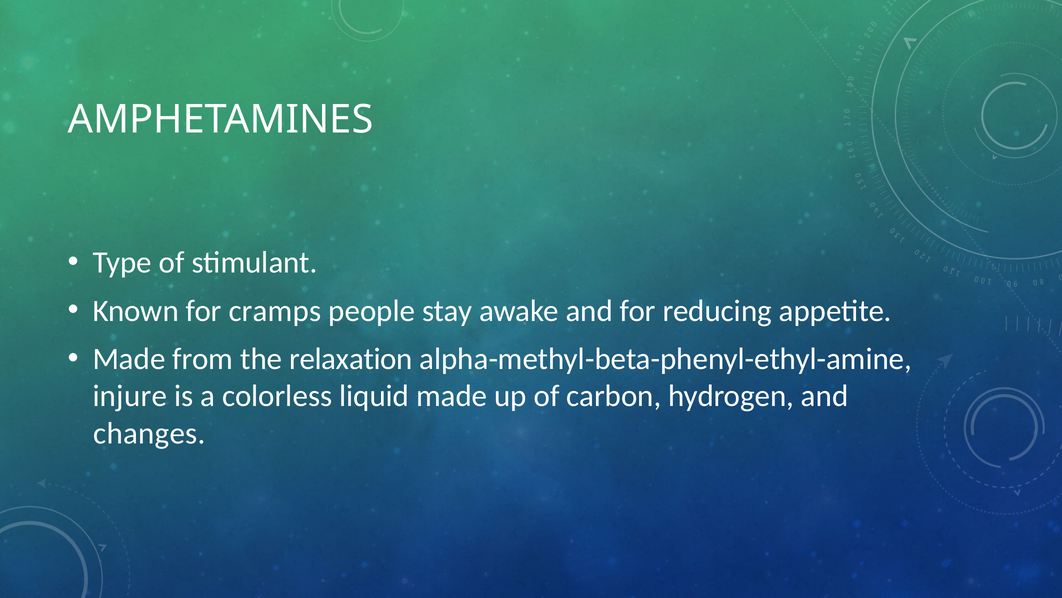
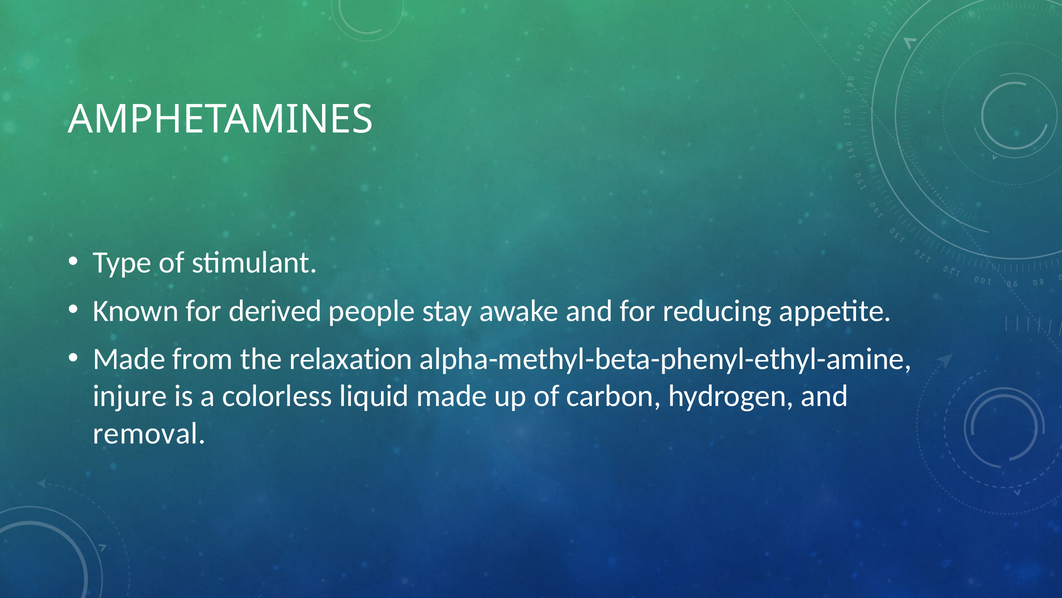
cramps: cramps -> derived
changes: changes -> removal
